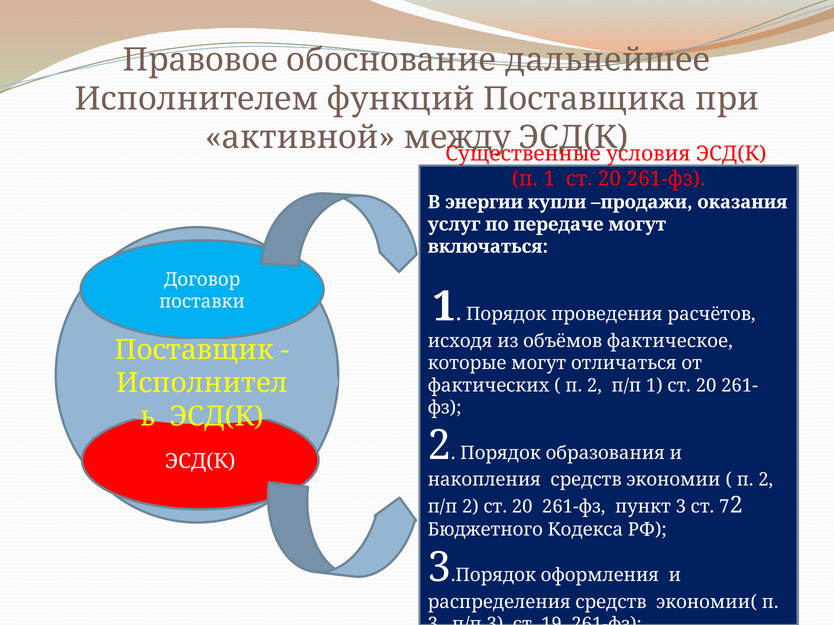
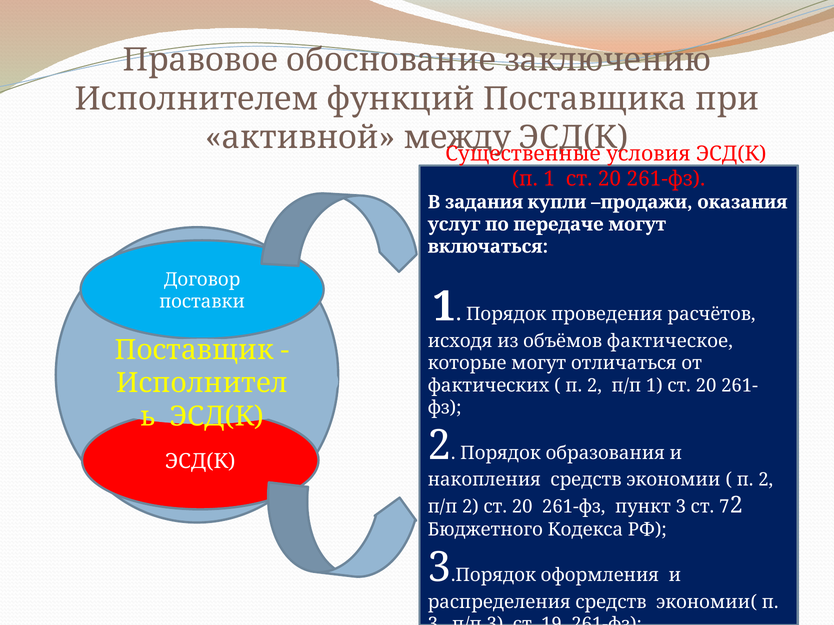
дальнейшее: дальнейшее -> заключению
энергии: энергии -> задания
